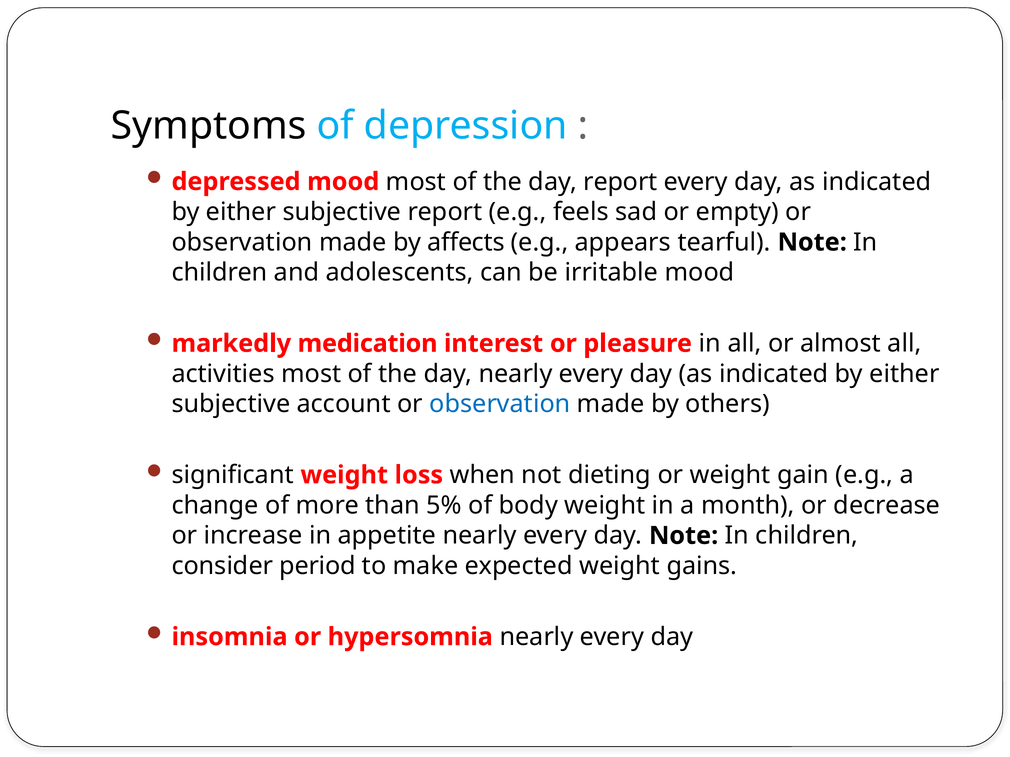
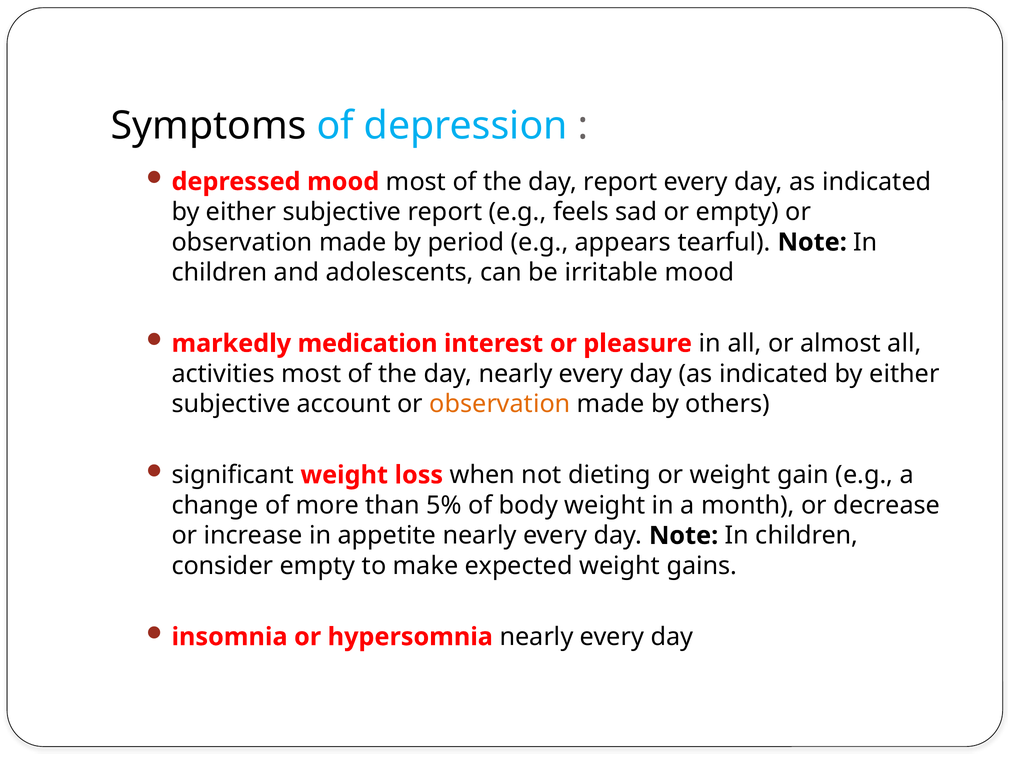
affects: affects -> period
observation at (500, 404) colour: blue -> orange
consider period: period -> empty
